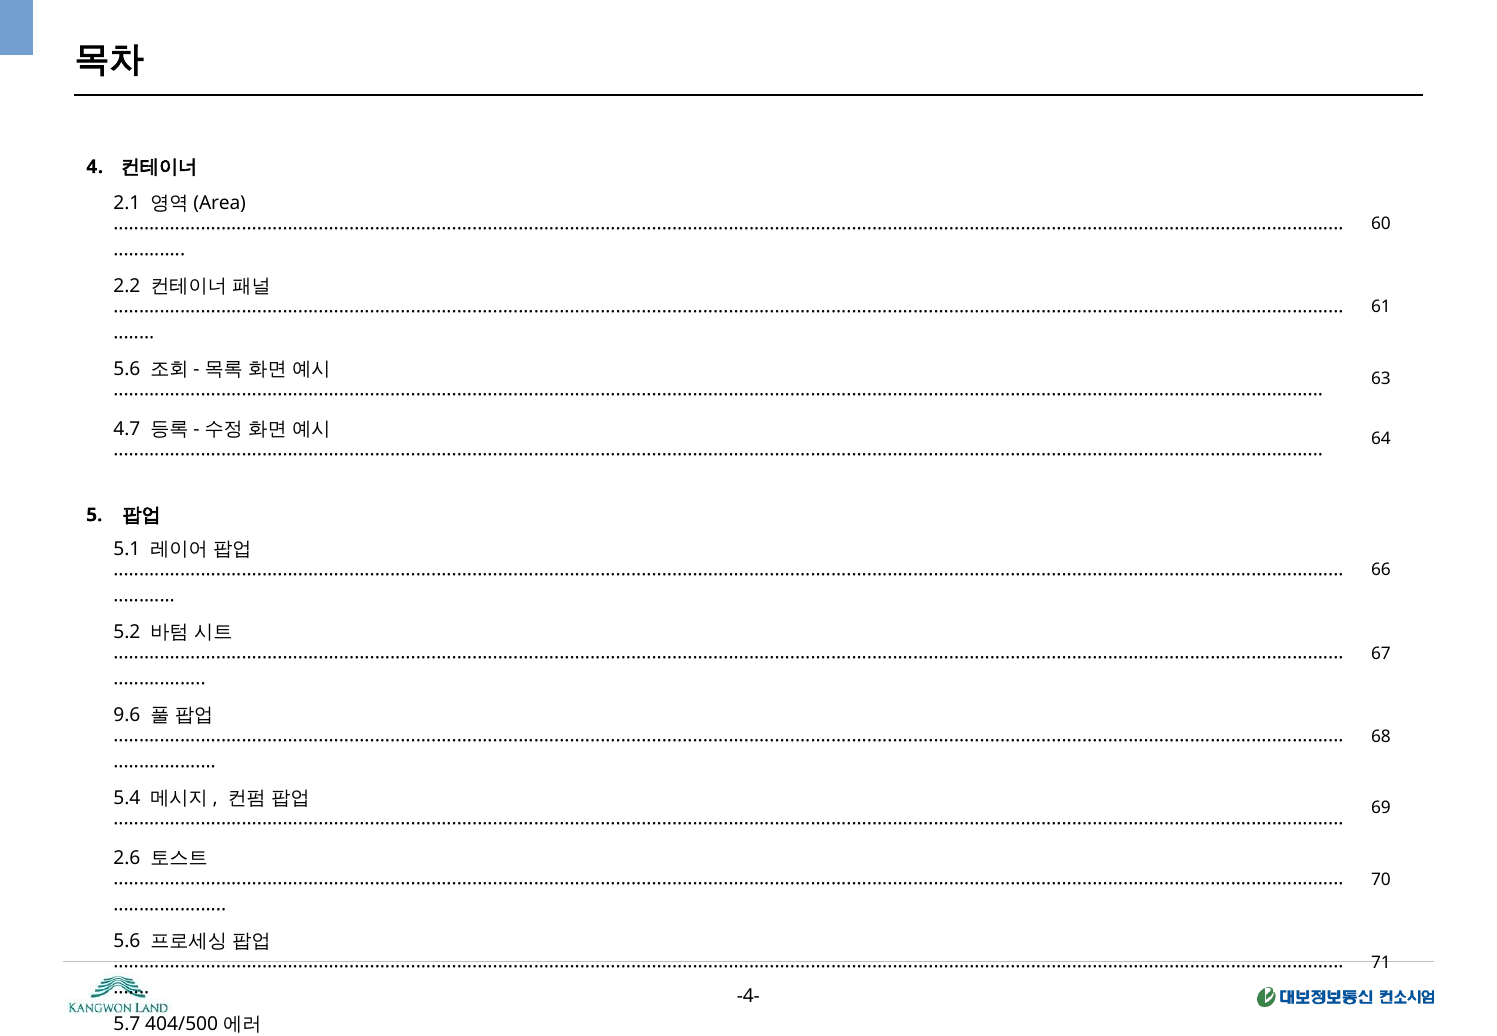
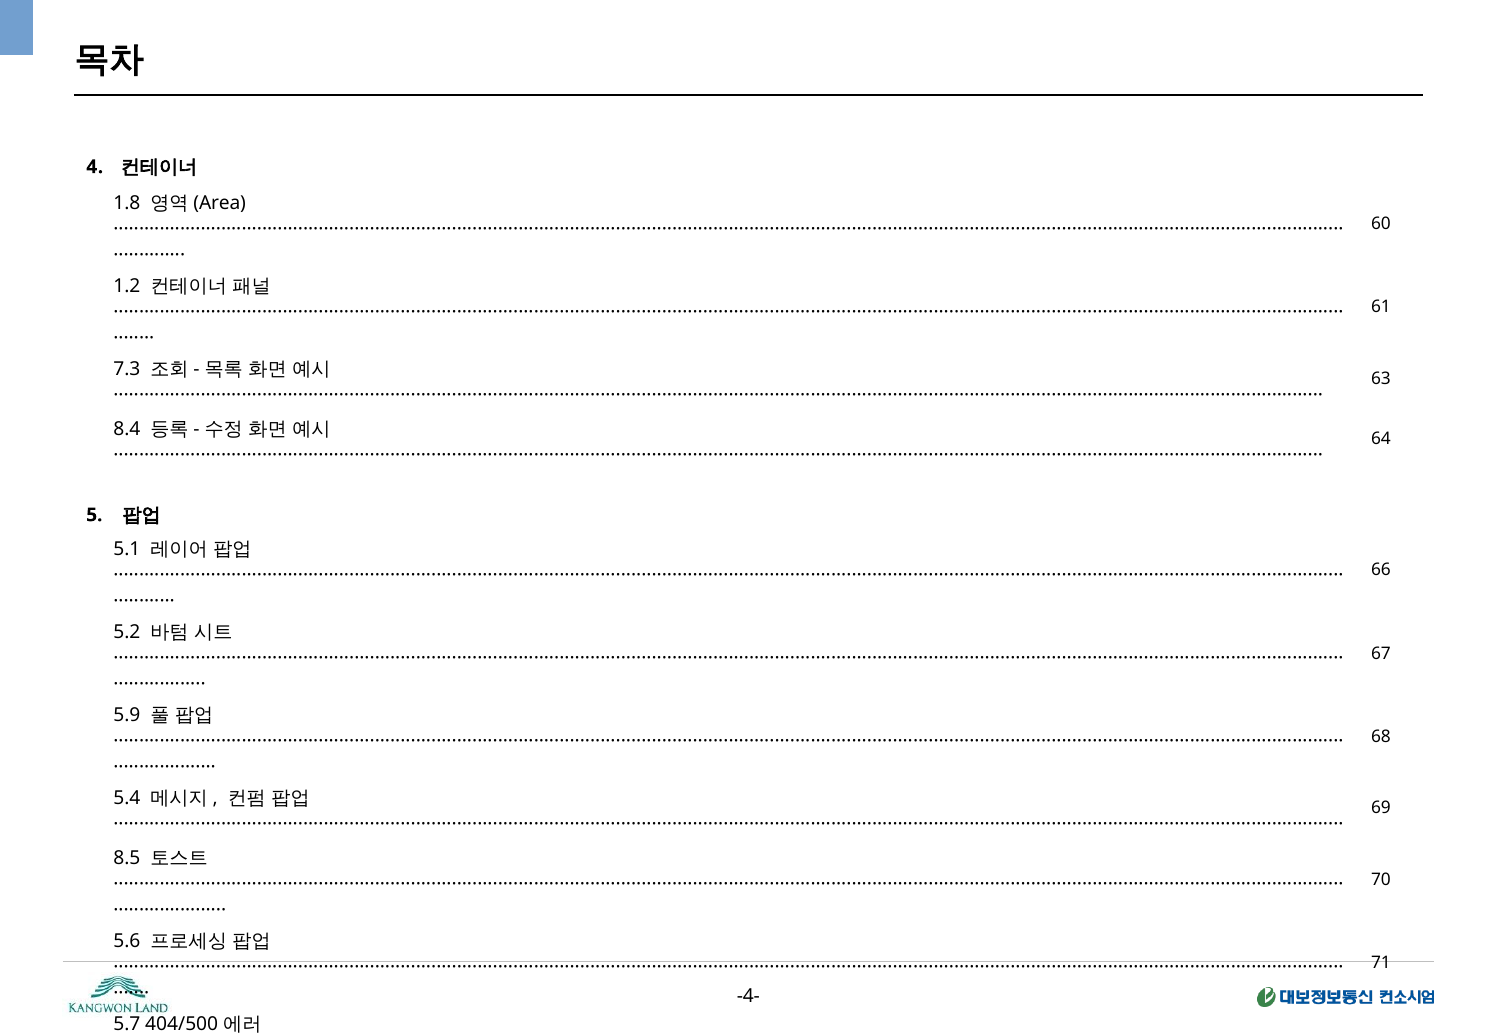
2.1: 2.1 -> 1.8
2.2: 2.2 -> 1.2
5.6 at (127, 369): 5.6 -> 7.3
4.7: 4.7 -> 8.4
9.6: 9.6 -> 5.9
2.6: 2.6 -> 8.5
